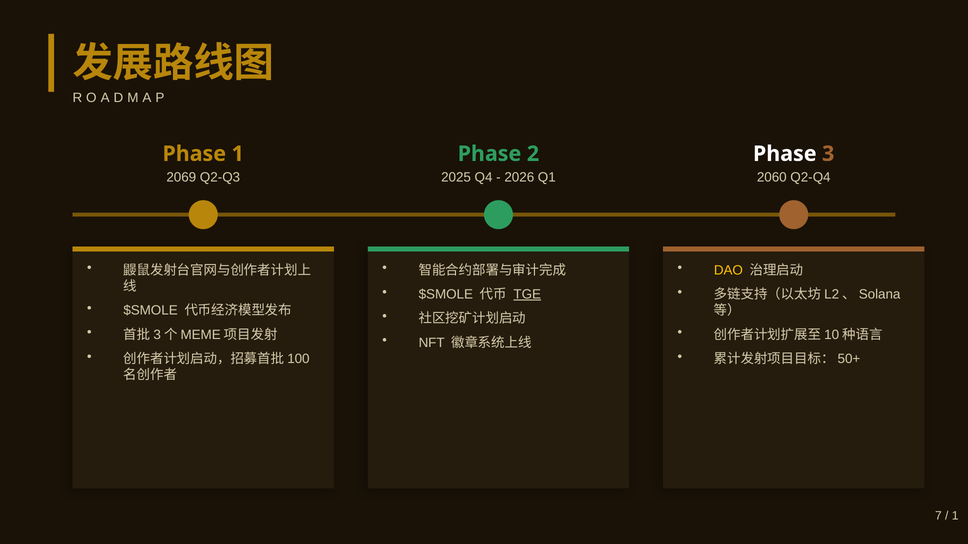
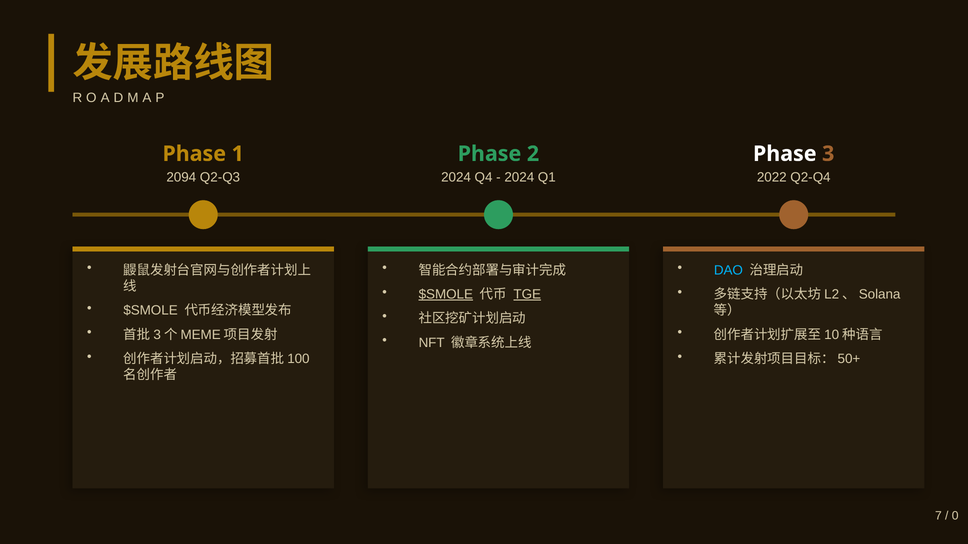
2069: 2069 -> 2094
2025 at (456, 178): 2025 -> 2024
2026 at (519, 178): 2026 -> 2024
2060: 2060 -> 2022
DAO colour: yellow -> light blue
$SMOLE at (446, 295) underline: none -> present
1 at (955, 516): 1 -> 0
